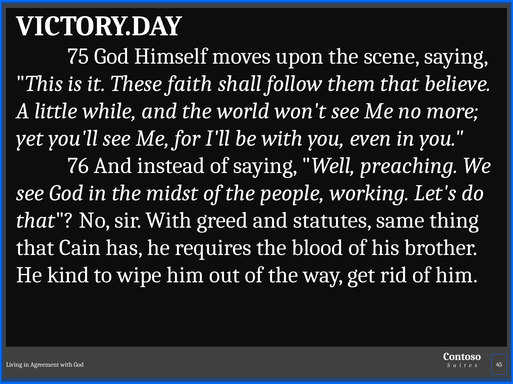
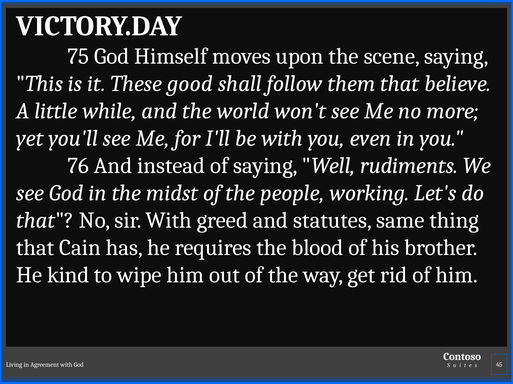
faith: faith -> good
preaching: preaching -> rudiments
